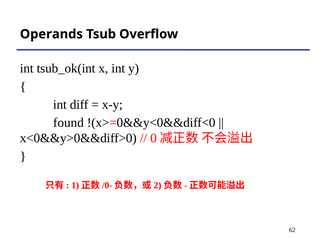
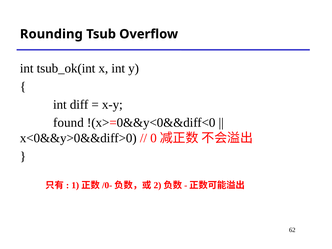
Operands: Operands -> Rounding
